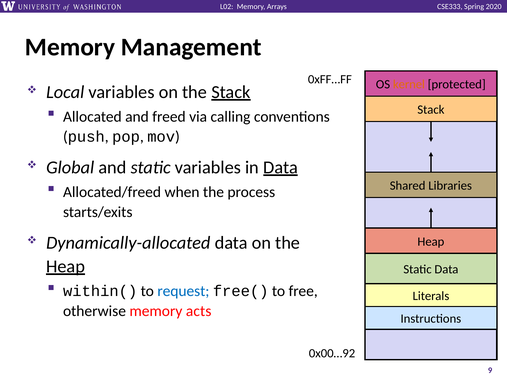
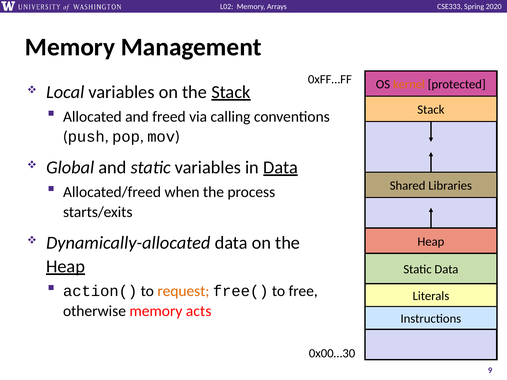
within(: within( -> action(
request colour: blue -> orange
0x00…92: 0x00…92 -> 0x00…30
